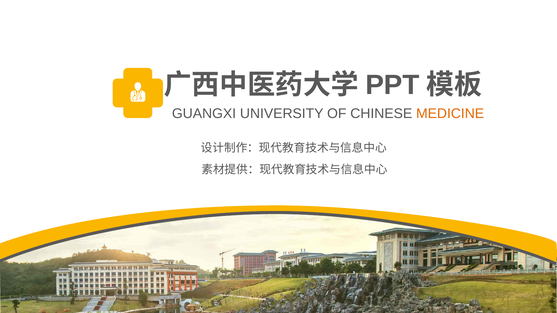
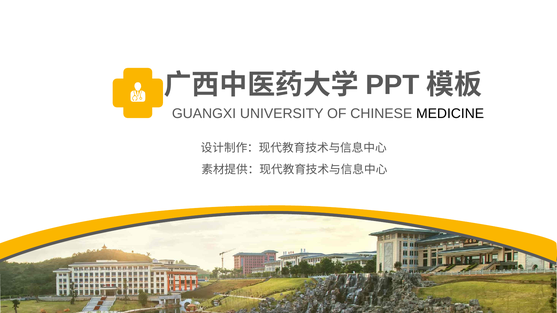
MEDICINE colour: orange -> black
